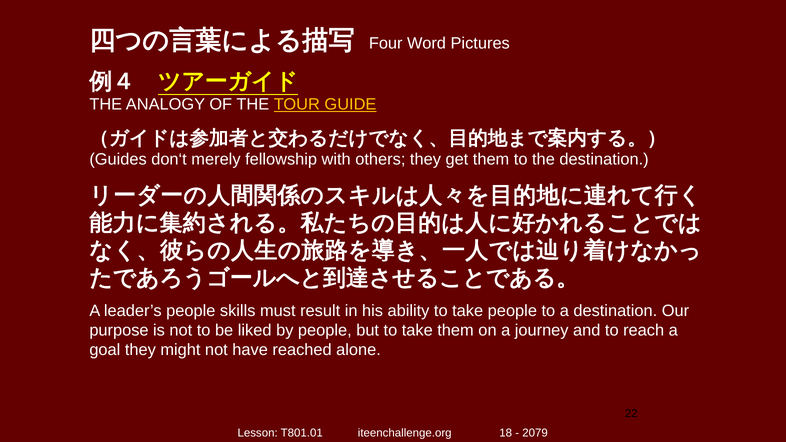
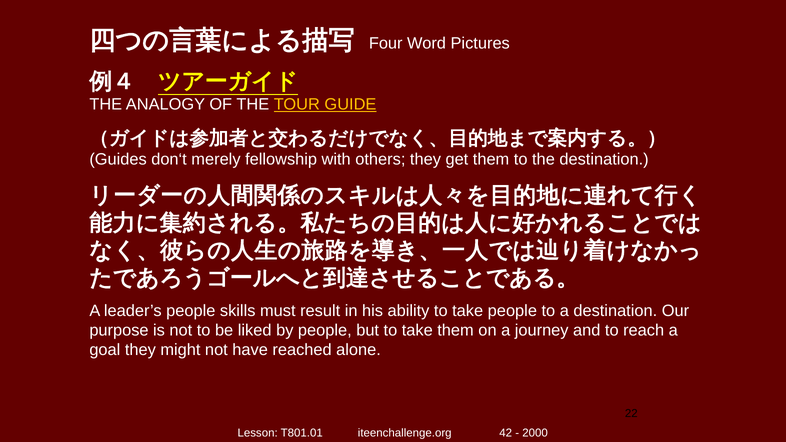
18: 18 -> 42
2079: 2079 -> 2000
